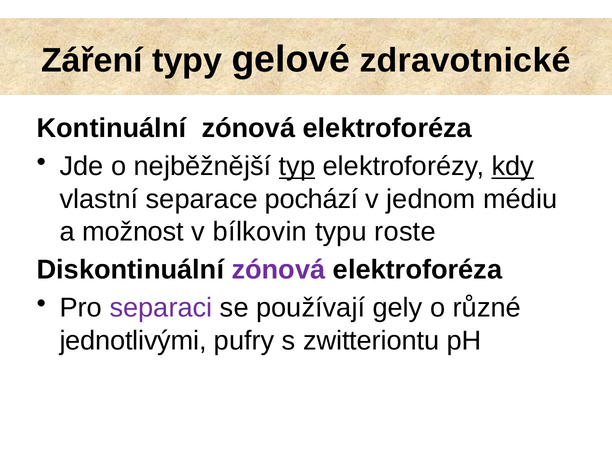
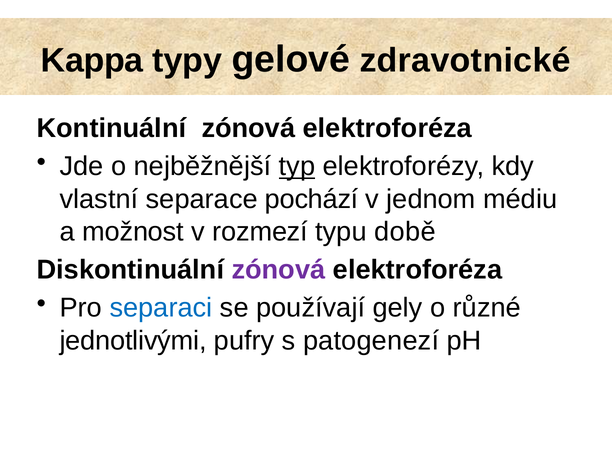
Záření: Záření -> Kappa
kdy underline: present -> none
bílkovin: bílkovin -> rozmezí
roste: roste -> době
separaci colour: purple -> blue
zwitteriontu: zwitteriontu -> patogenezí
